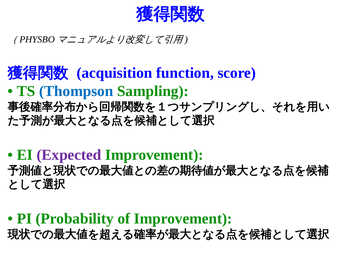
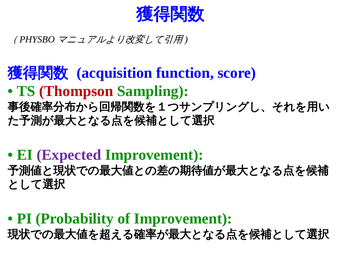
Thompson colour: blue -> red
